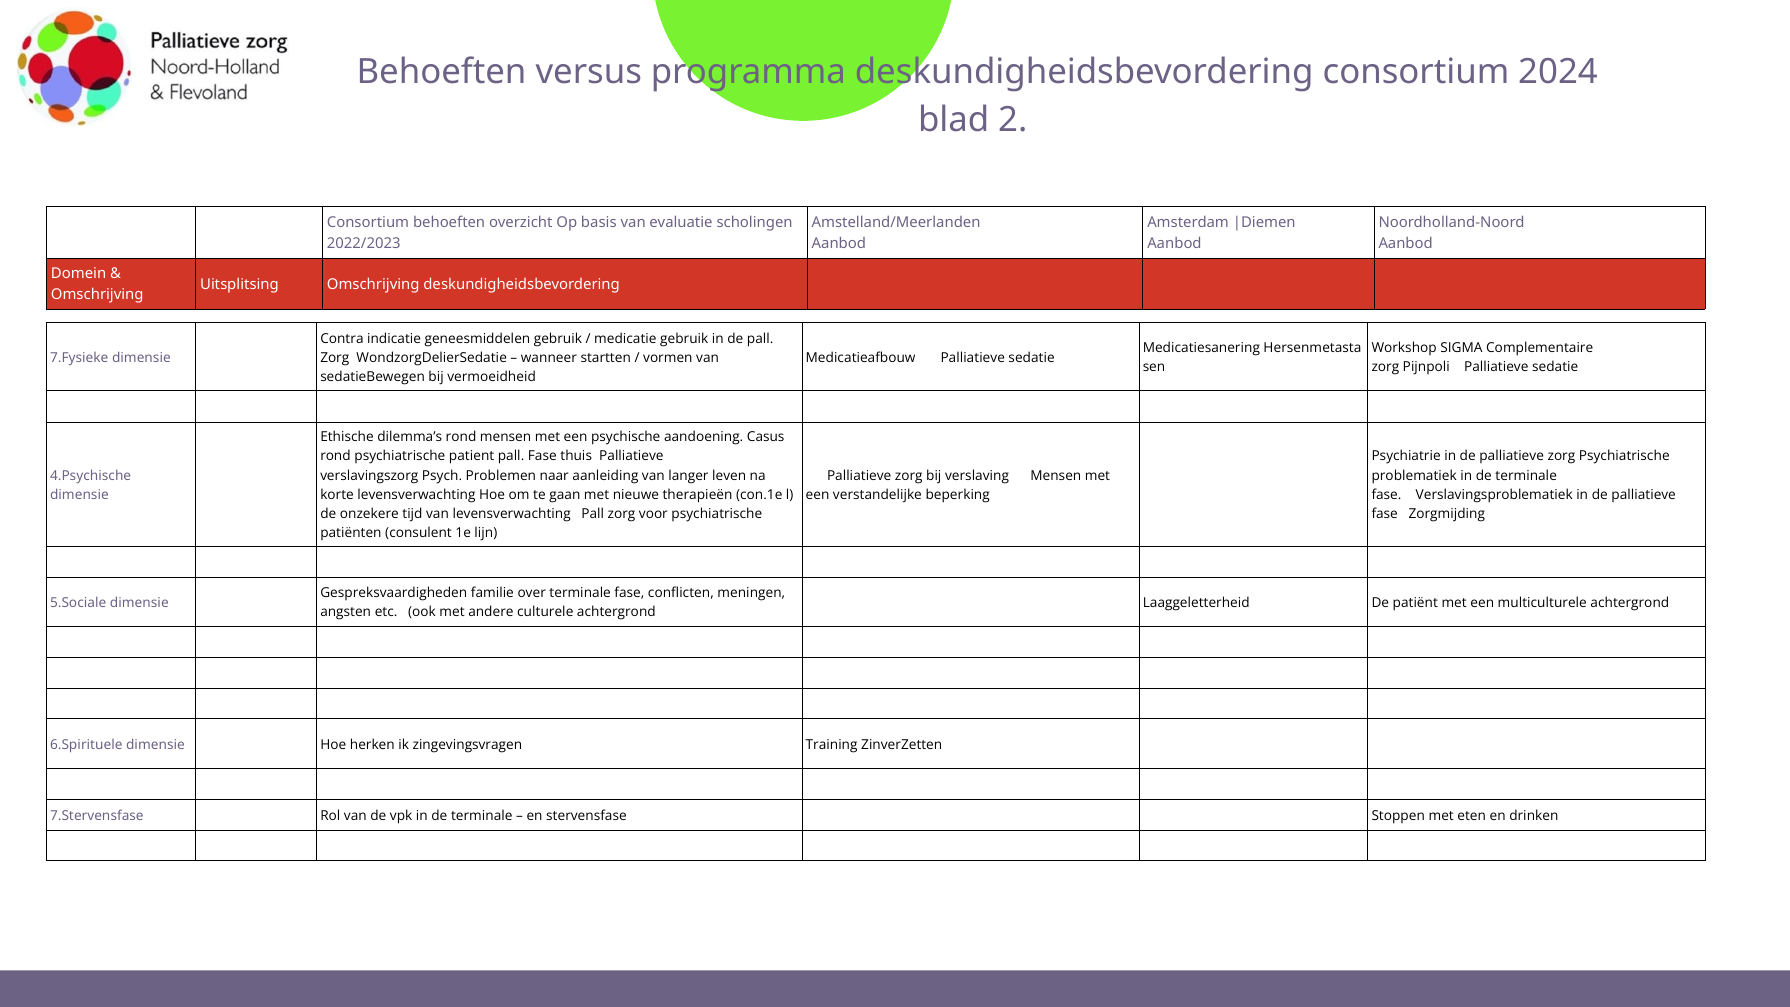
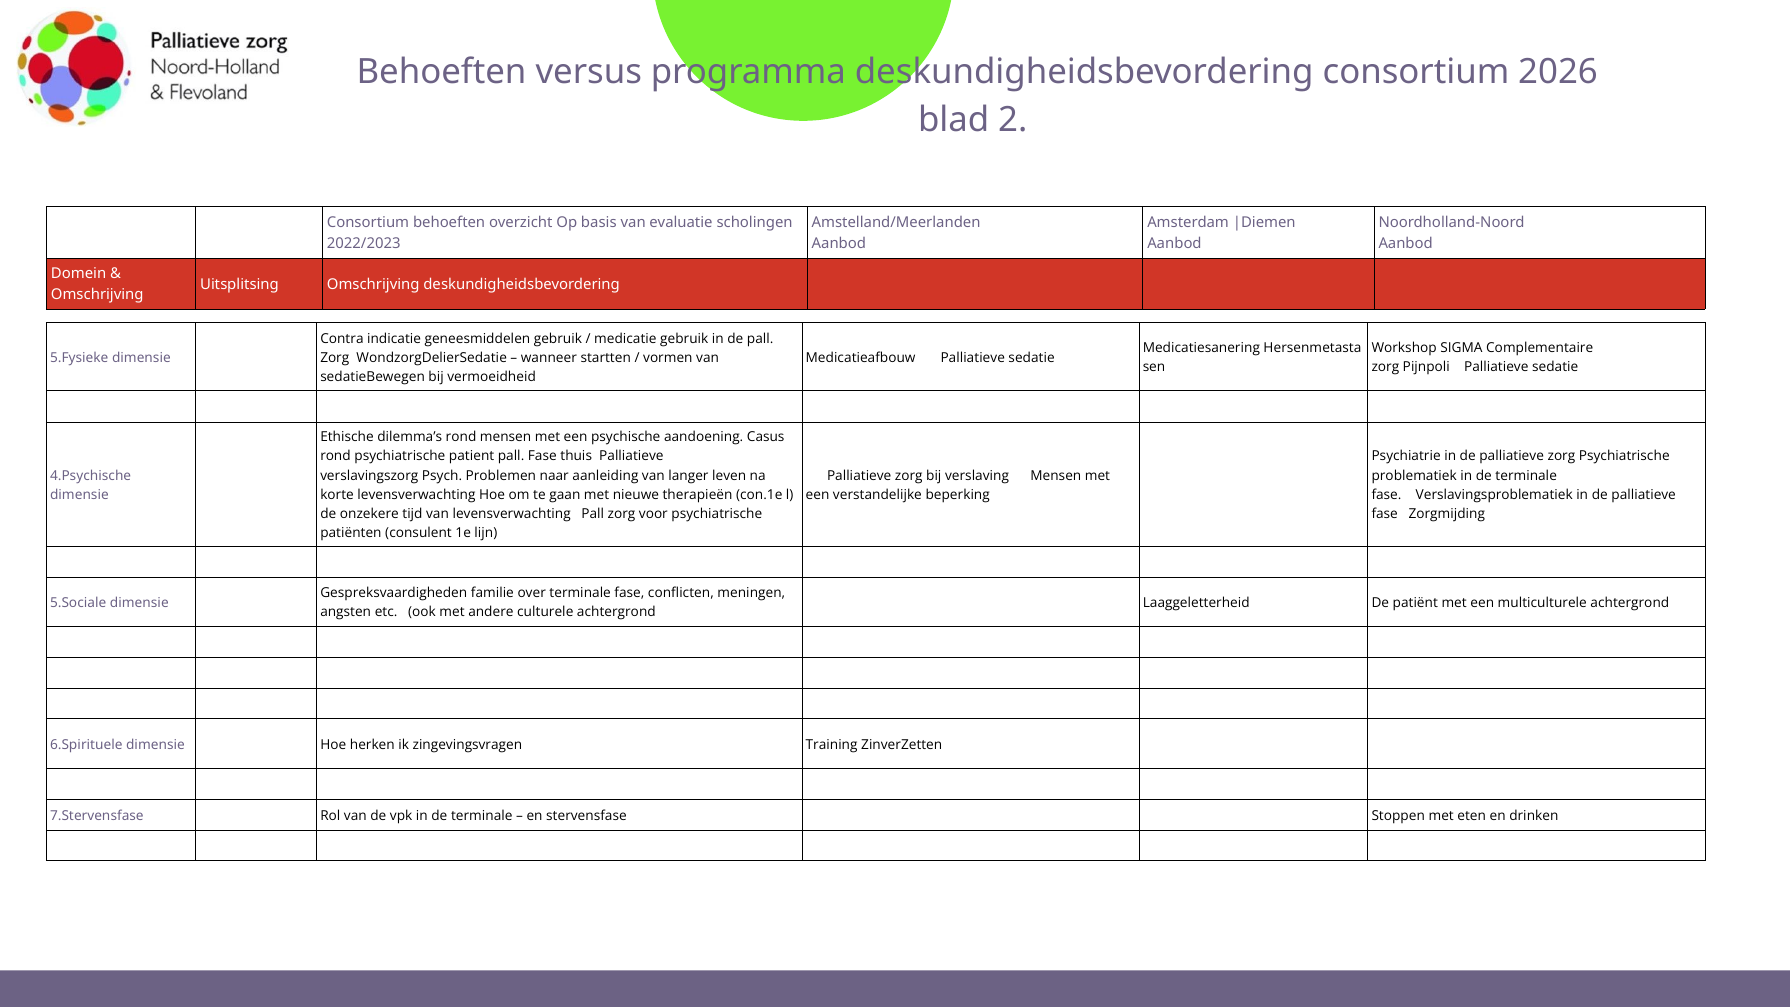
2024: 2024 -> 2026
7.Fysieke: 7.Fysieke -> 5.Fysieke
